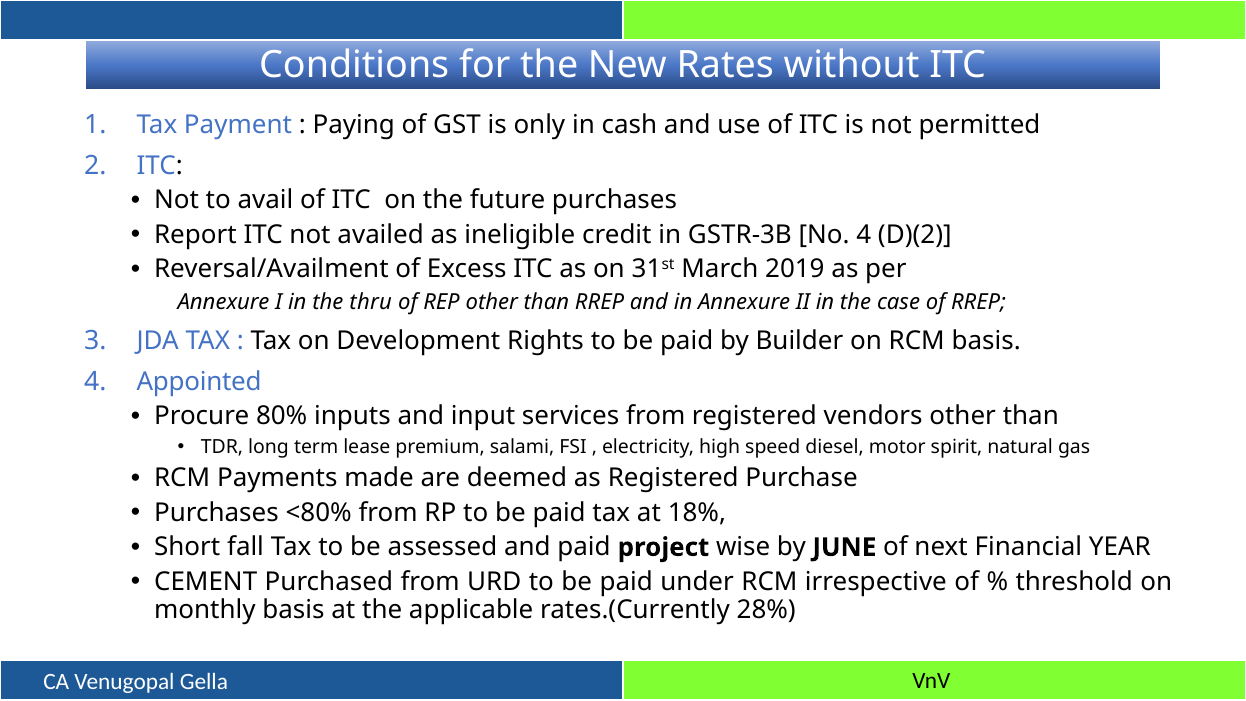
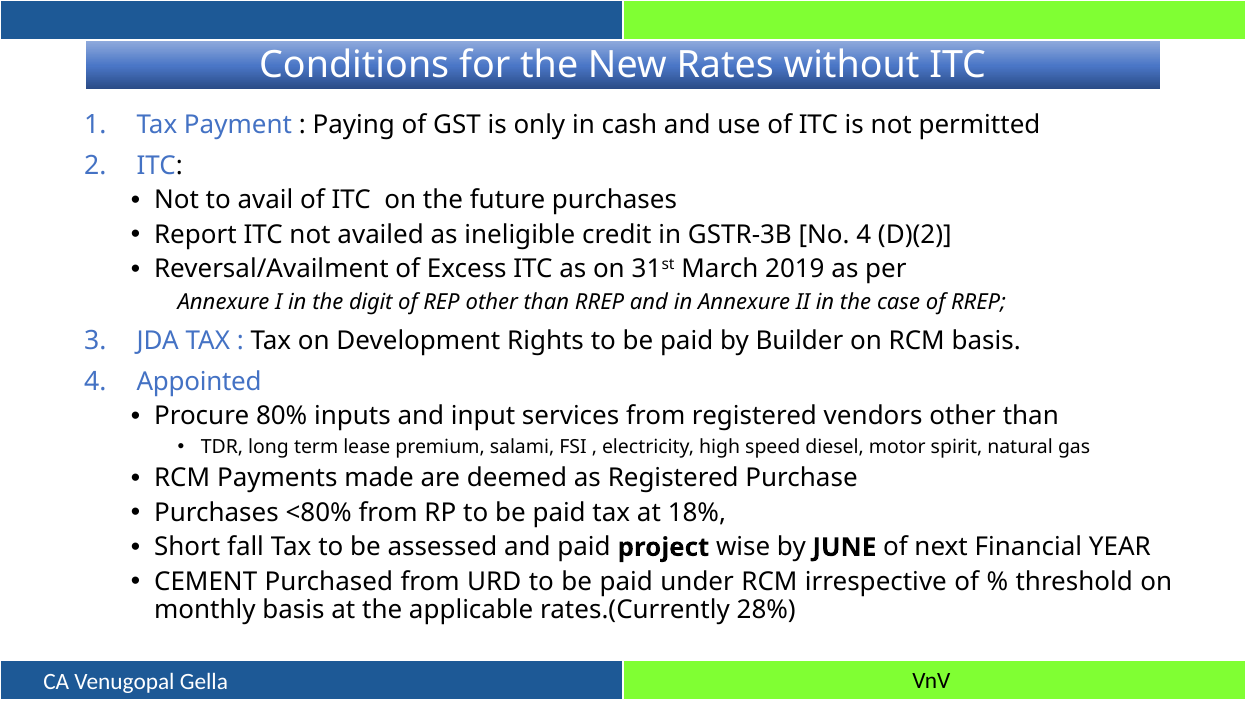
thru: thru -> digit
